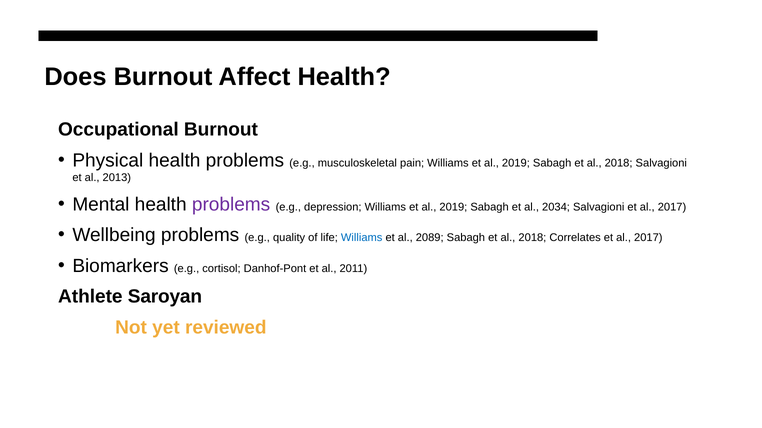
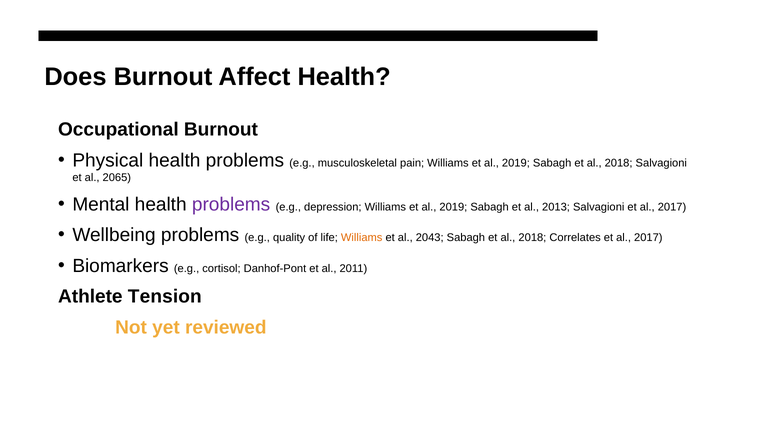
2013: 2013 -> 2065
2034: 2034 -> 2013
Williams at (362, 238) colour: blue -> orange
2089: 2089 -> 2043
Saroyan: Saroyan -> Tension
